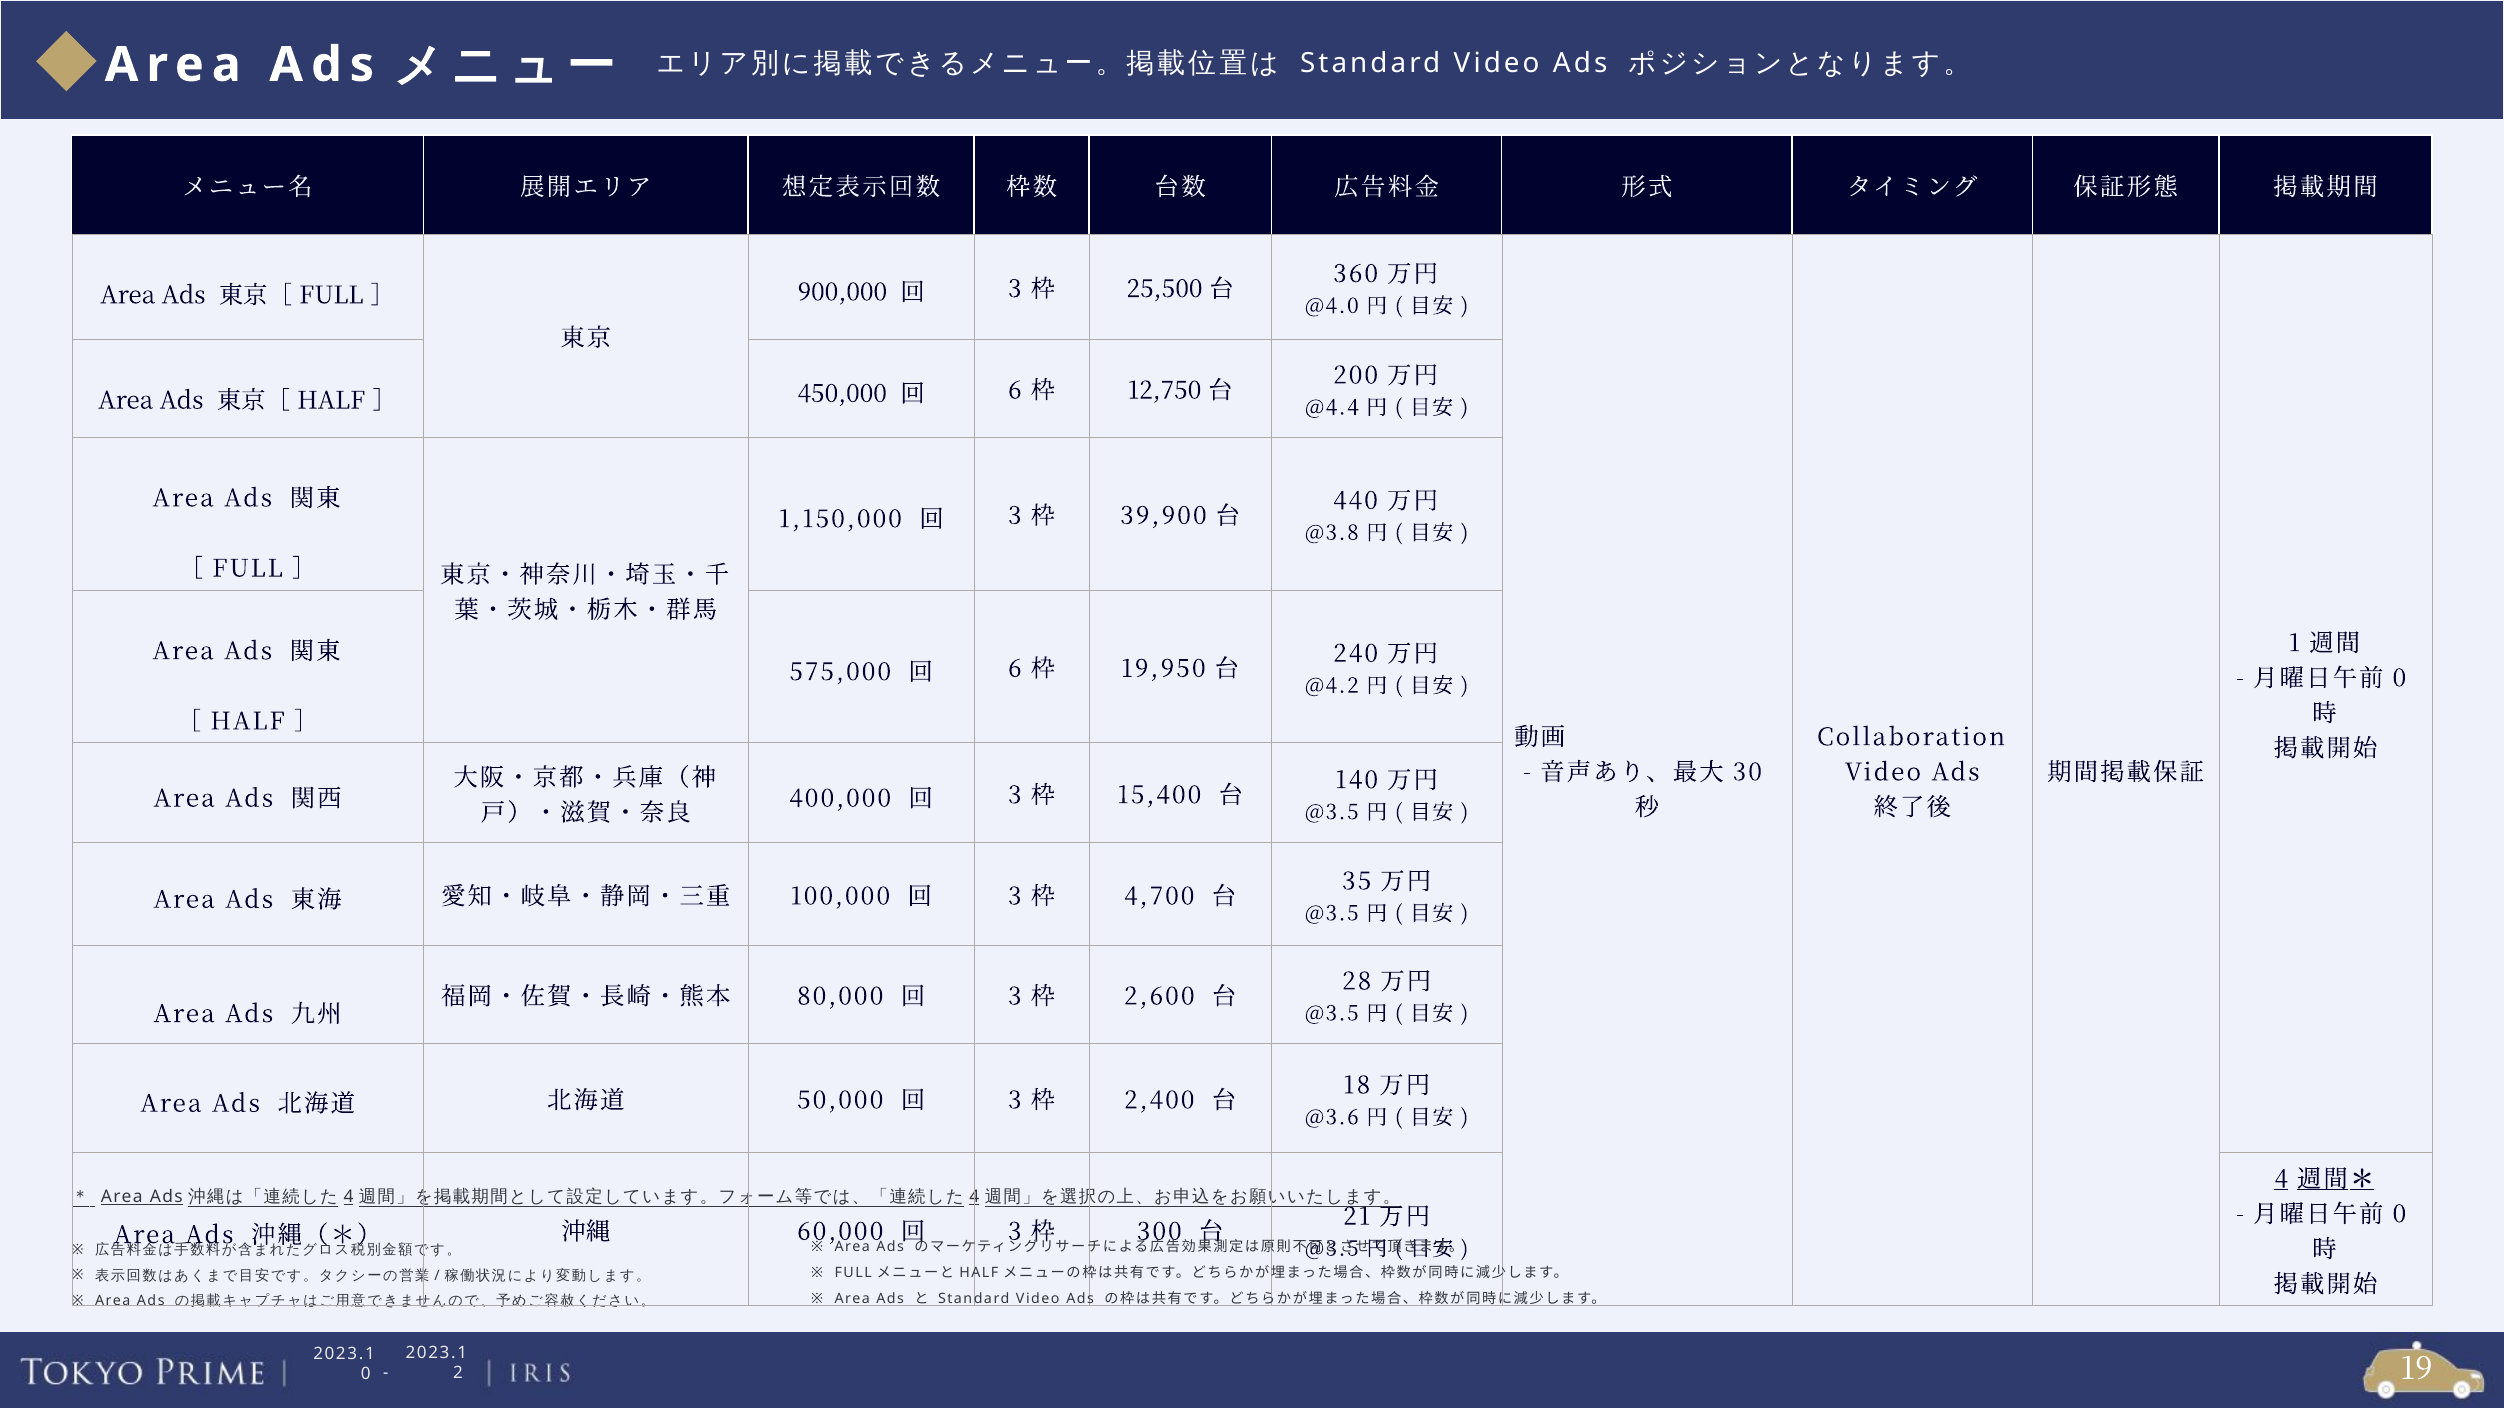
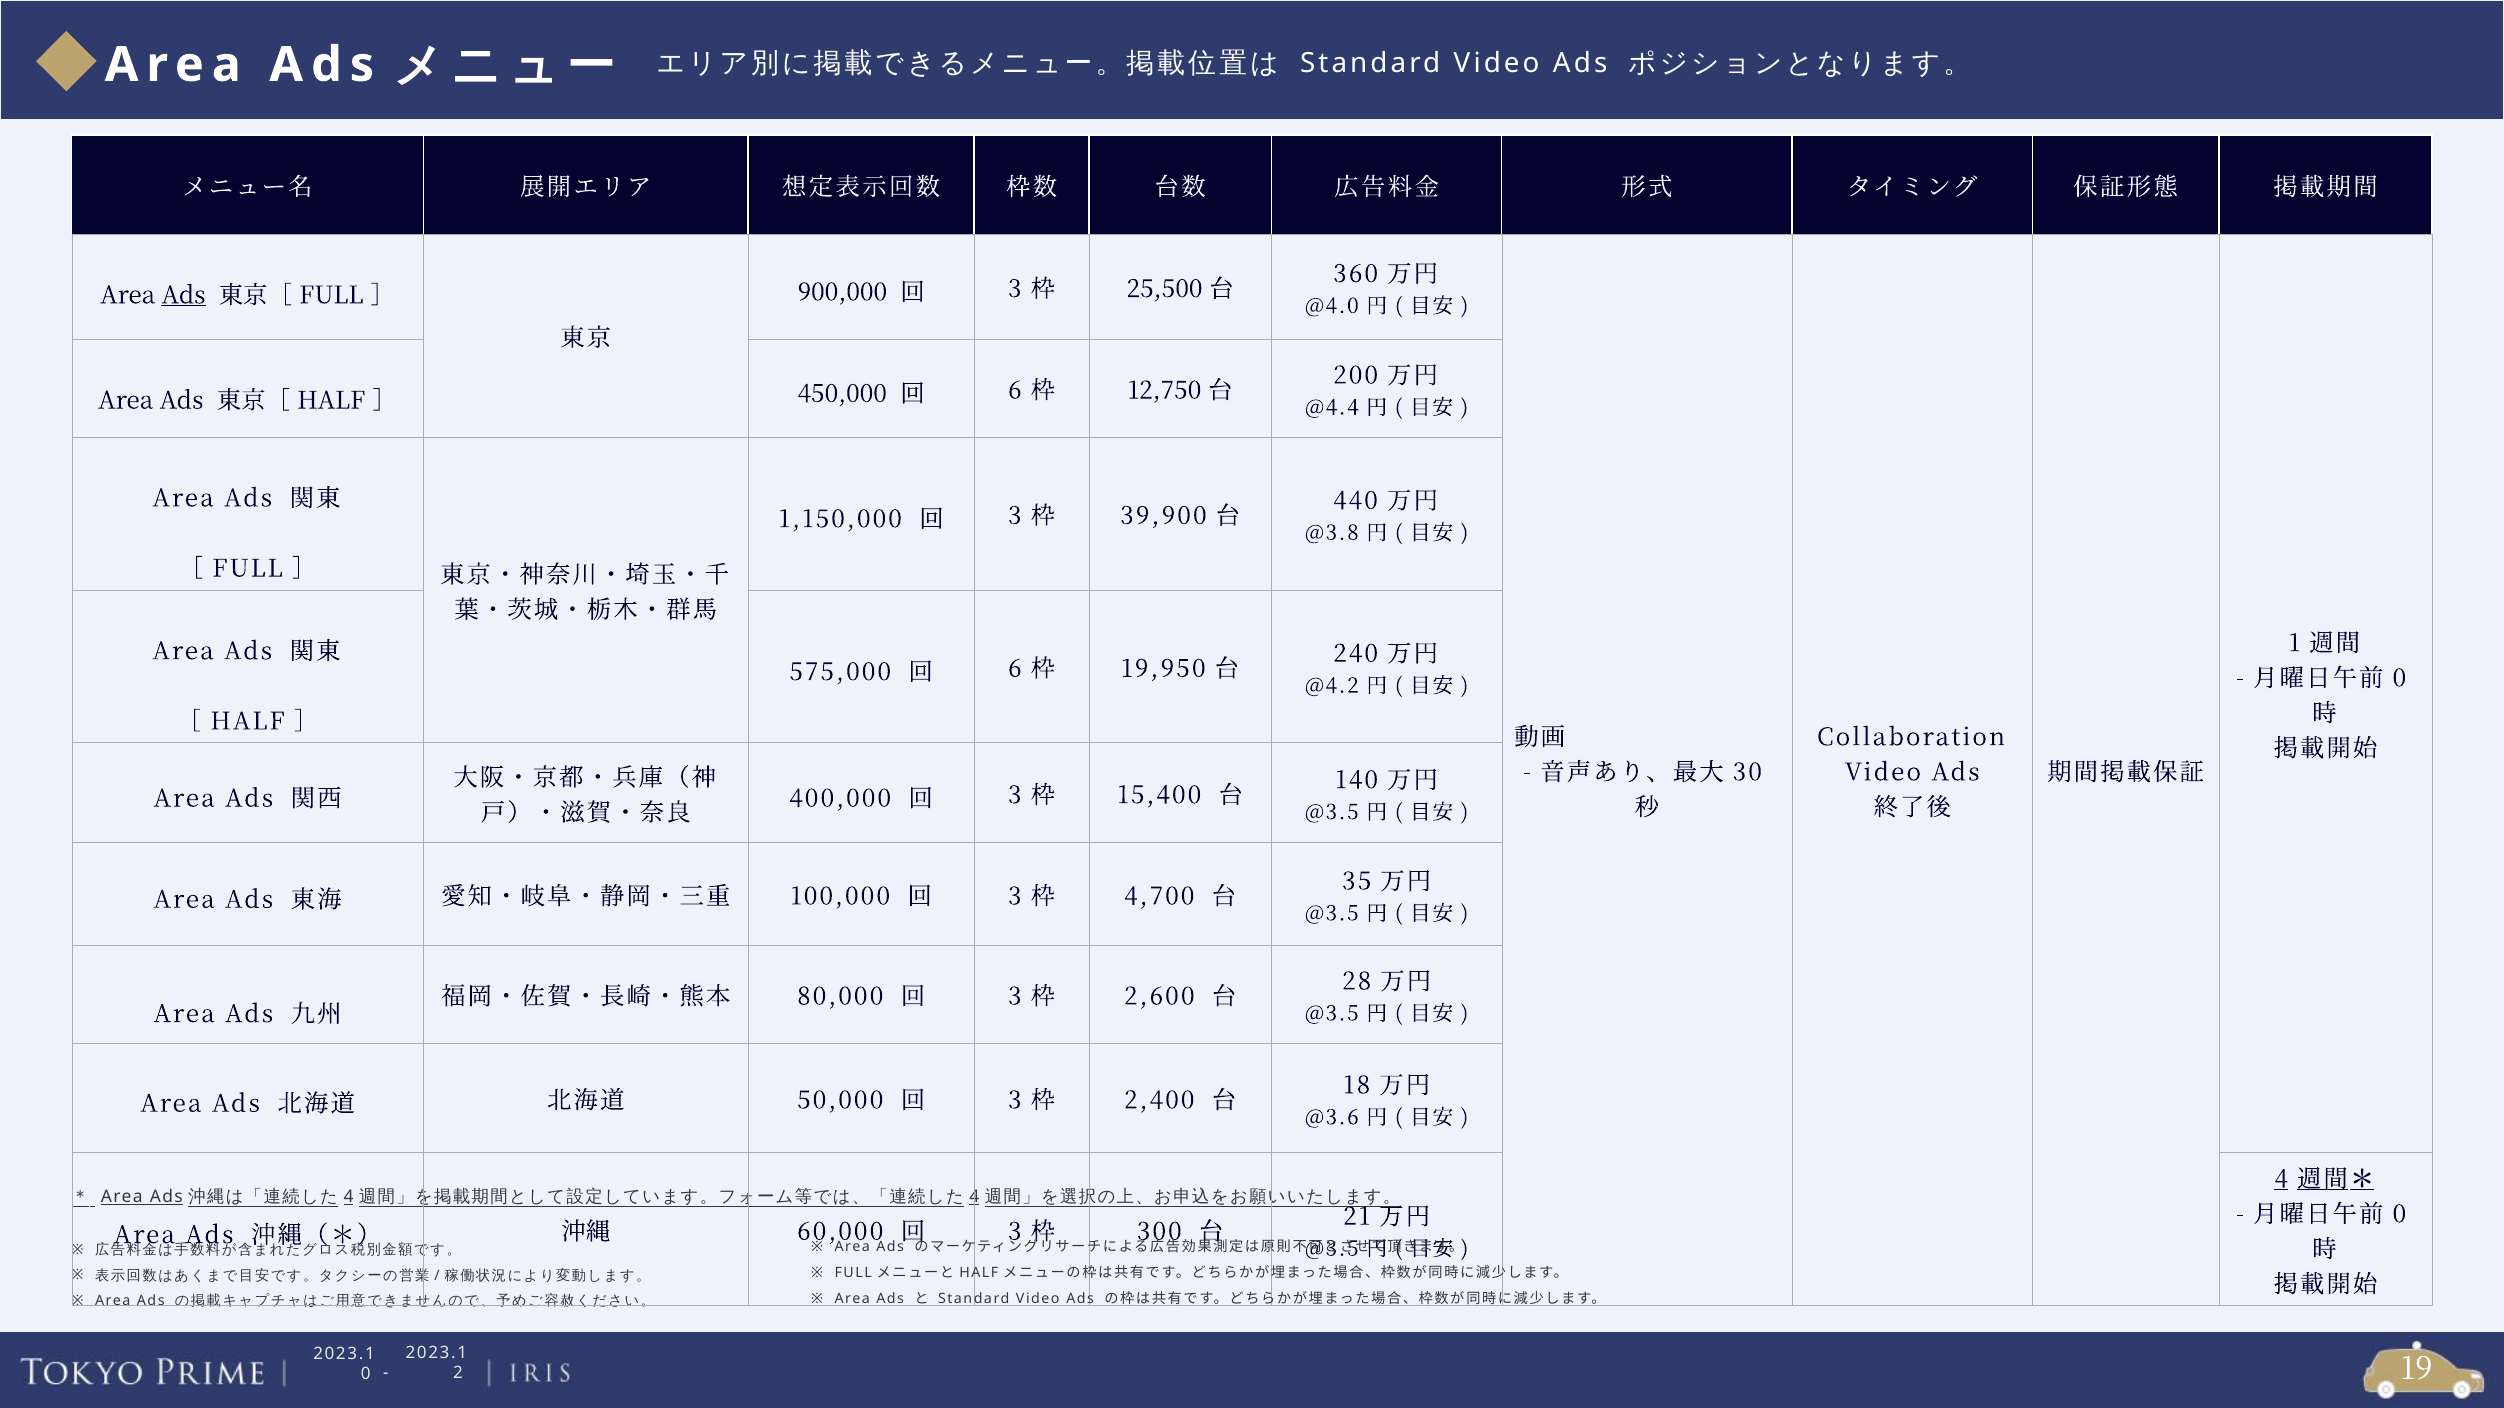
Ads at (184, 295) underline: none -> present
